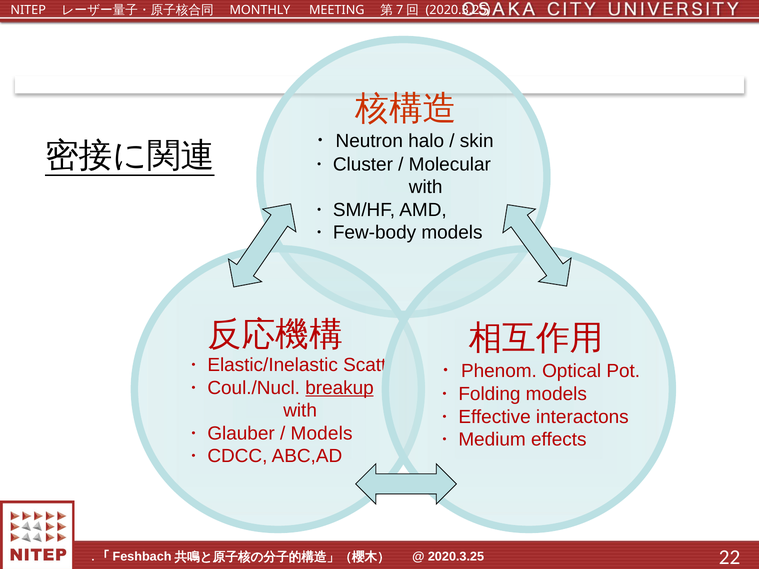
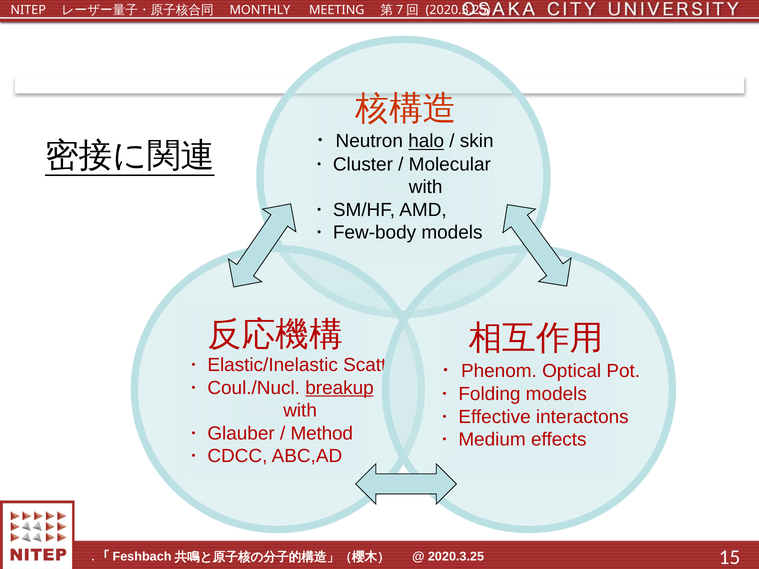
halo underline: none -> present
Models at (322, 434): Models -> Method
22: 22 -> 15
